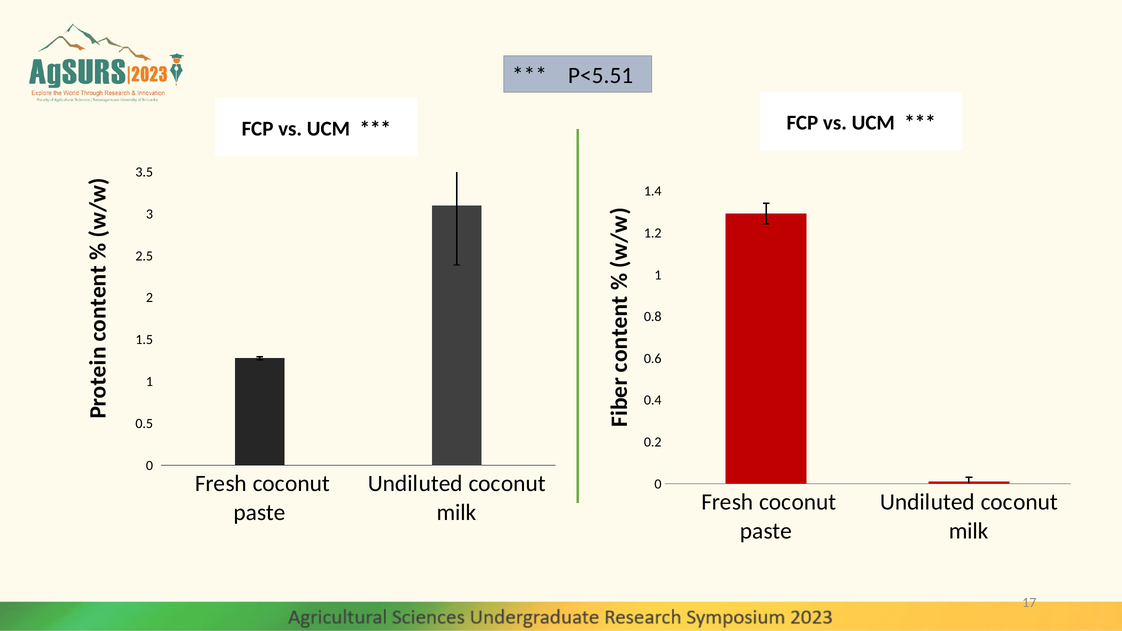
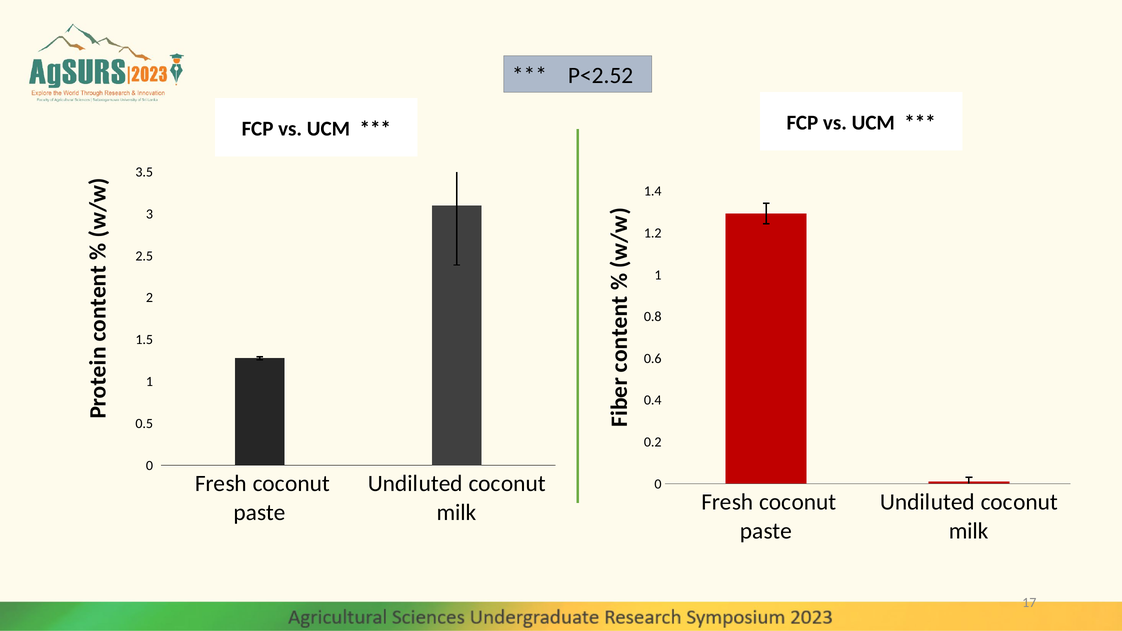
P<5.51: P<5.51 -> P<2.52
